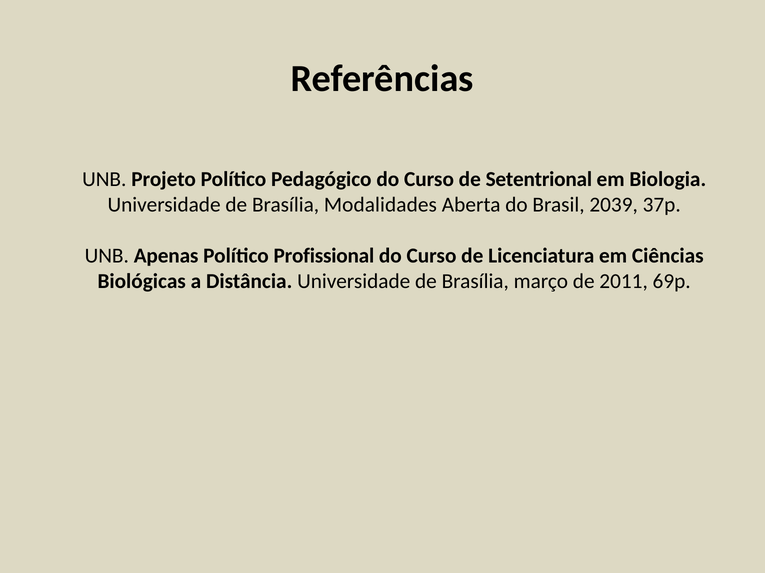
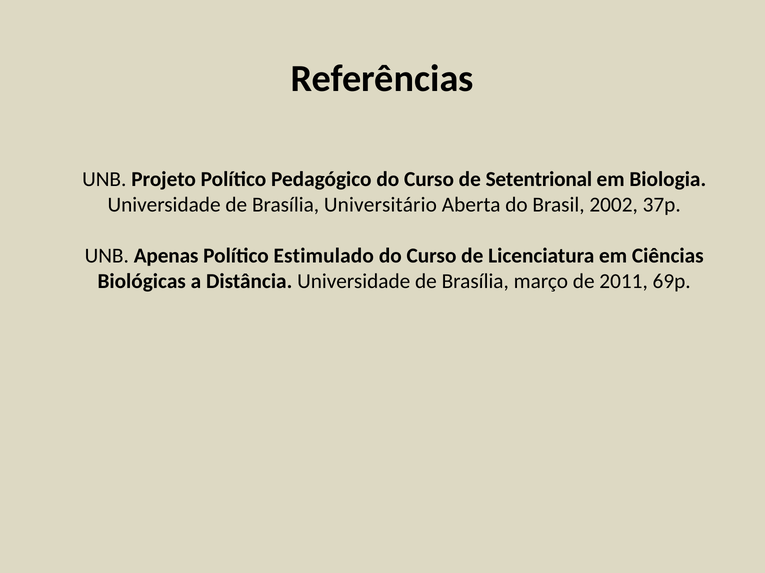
Modalidades: Modalidades -> Universitário
2039: 2039 -> 2002
Profissional: Profissional -> Estimulado
